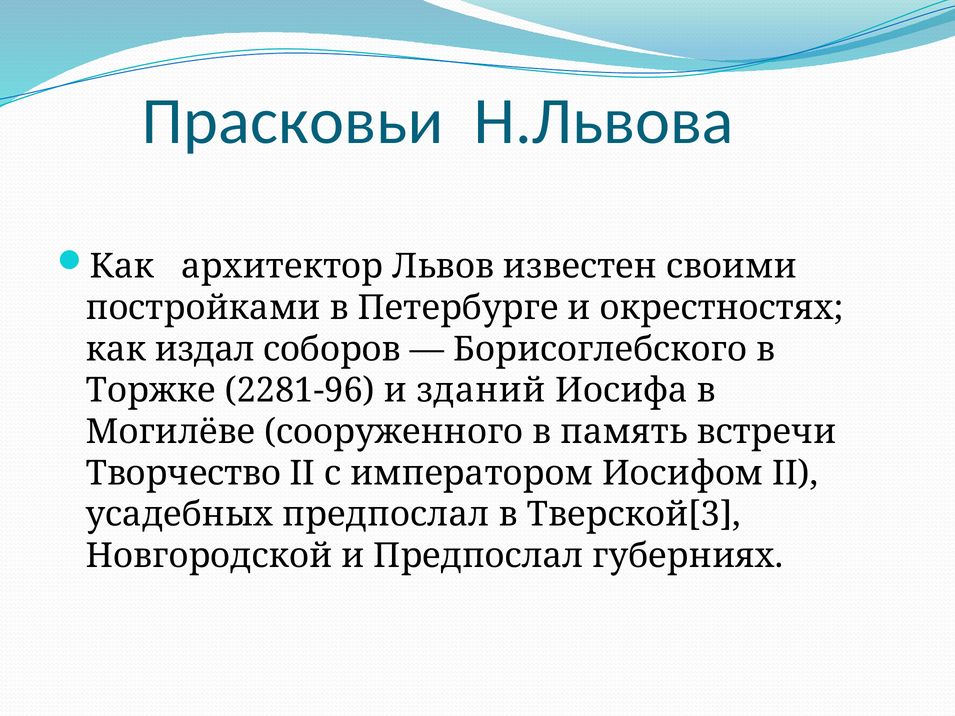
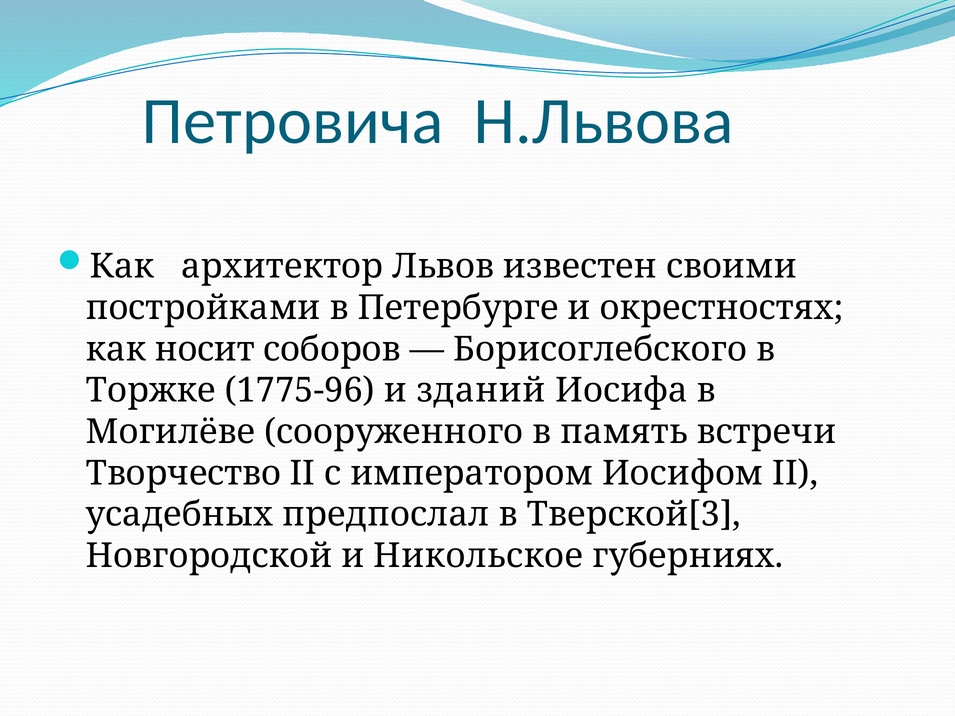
Прасковьи: Прасковьи -> Петровича
издал: издал -> носит
2281-96: 2281-96 -> 1775-96
и Предпослал: Предпослал -> Никольское
